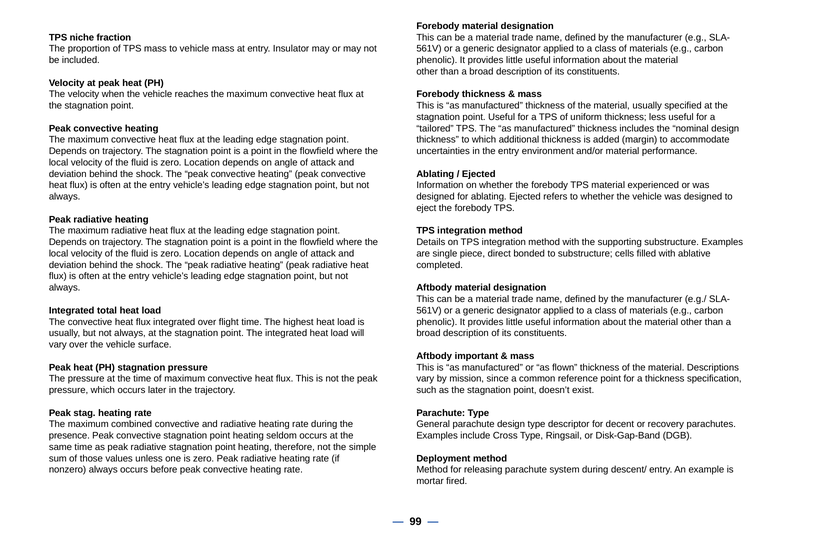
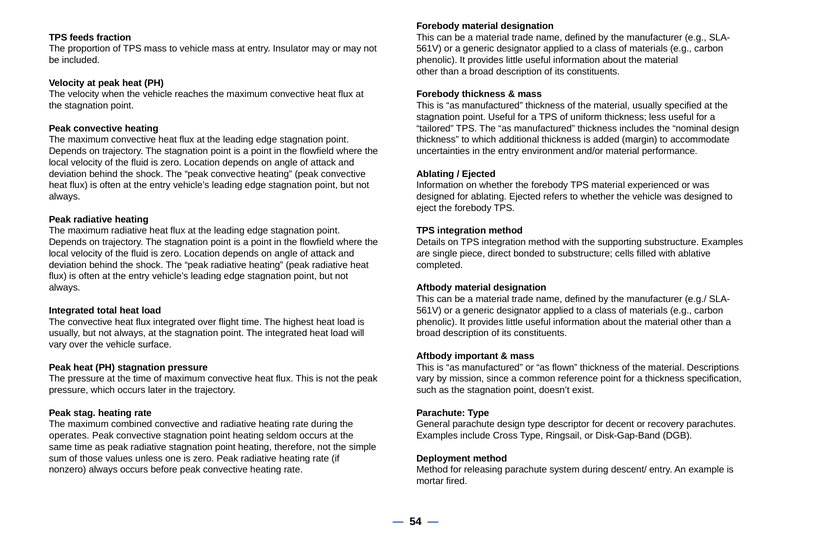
niche: niche -> feeds
presence: presence -> operates
99: 99 -> 54
